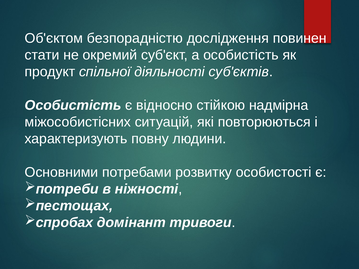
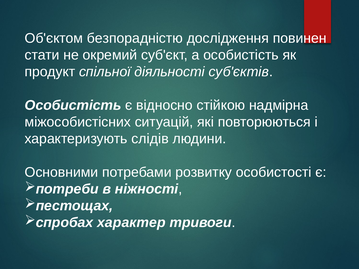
повну: повну -> слідів
домінант: домінант -> характер
